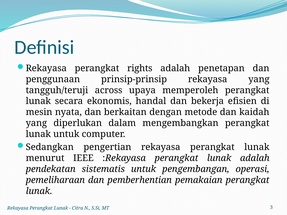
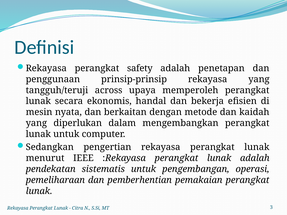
rights: rights -> safety
